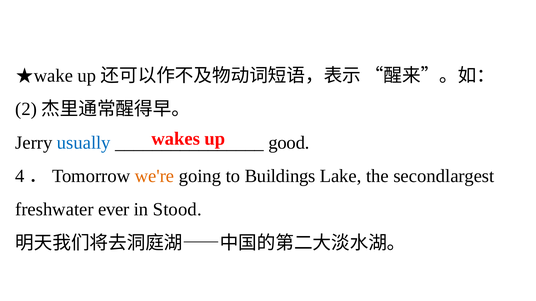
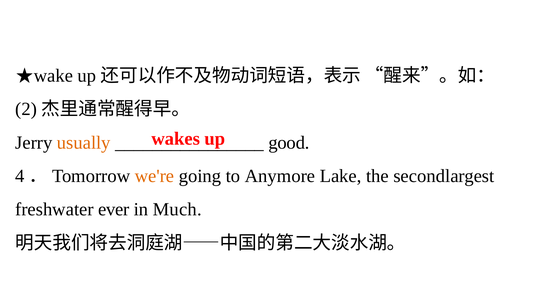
usually colour: blue -> orange
Buildings: Buildings -> Anymore
Stood: Stood -> Much
